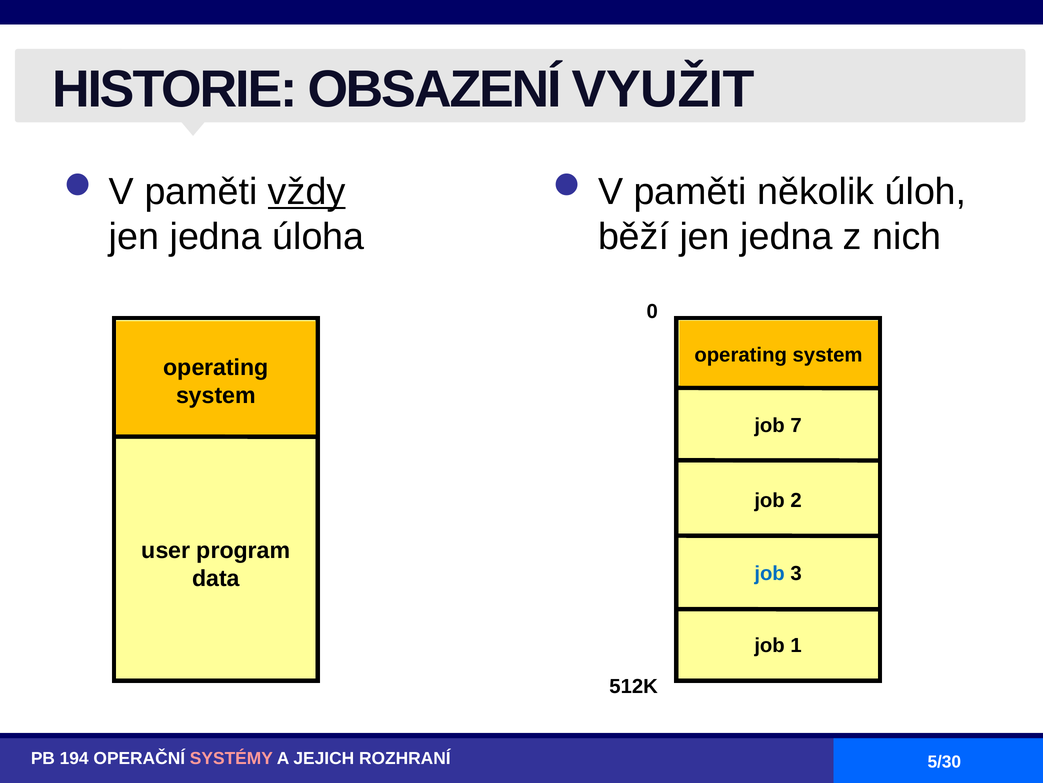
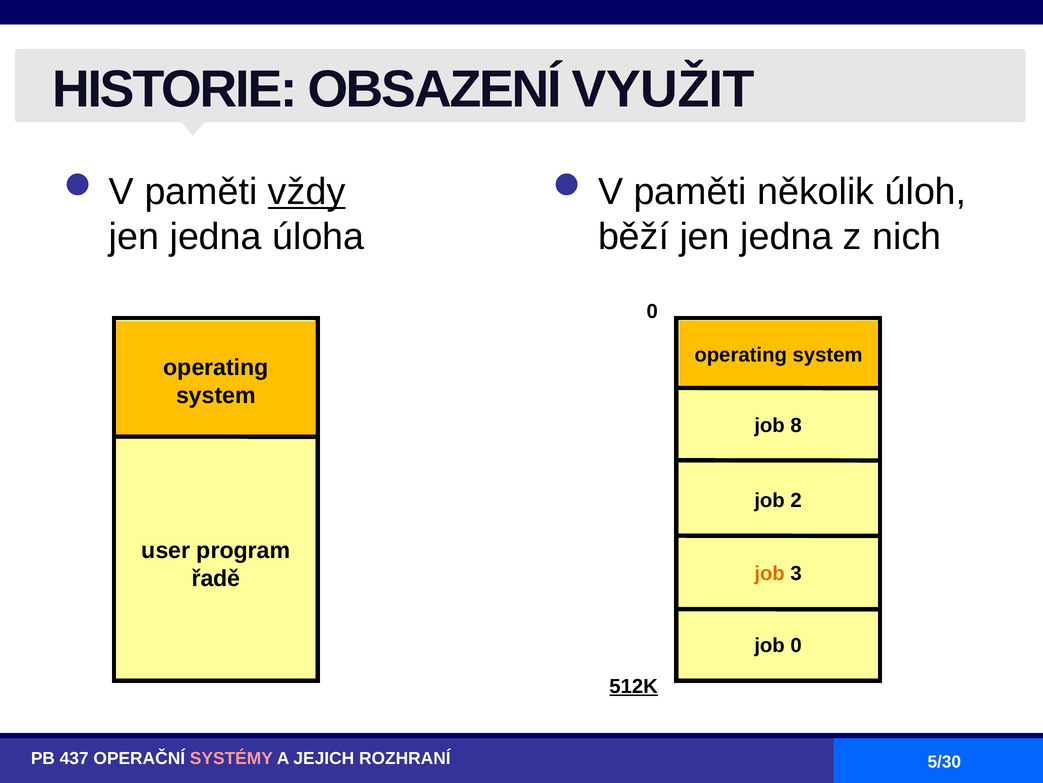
7: 7 -> 8
job at (770, 573) colour: blue -> orange
data: data -> řadě
job 1: 1 -> 0
512K underline: none -> present
194: 194 -> 437
